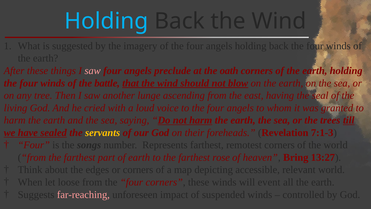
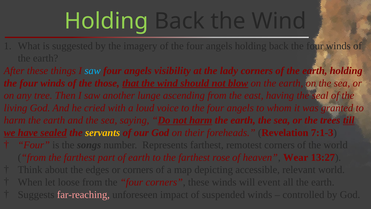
Holding at (106, 21) colour: light blue -> light green
saw at (93, 71) colour: pink -> light blue
preclude: preclude -> visibility
oath: oath -> lady
battle: battle -> those
Bring: Bring -> Wear
